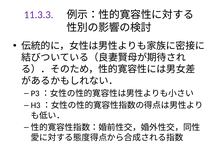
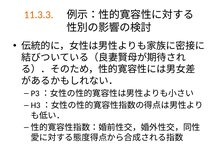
11.3.3 colour: purple -> orange
